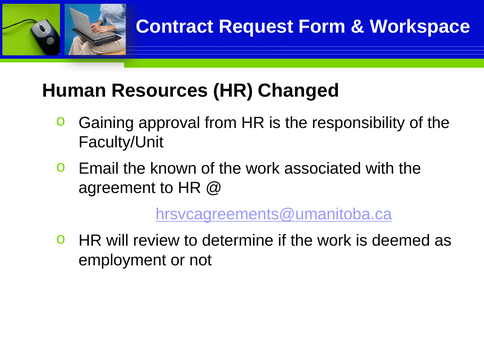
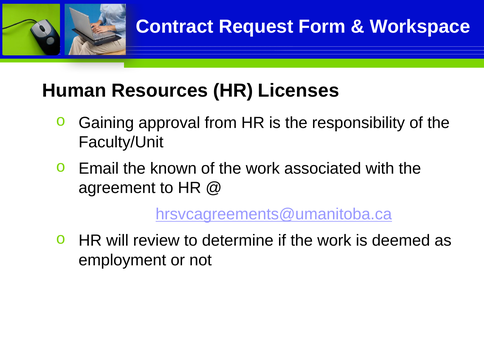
Changed: Changed -> Licenses
